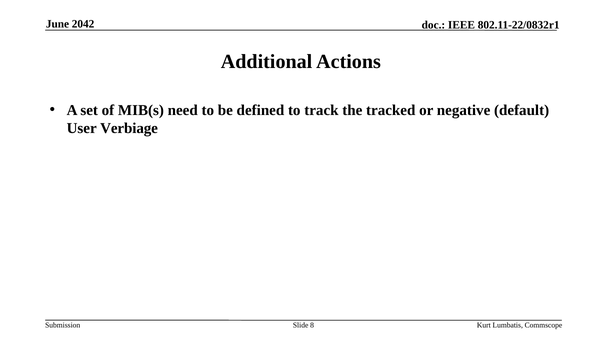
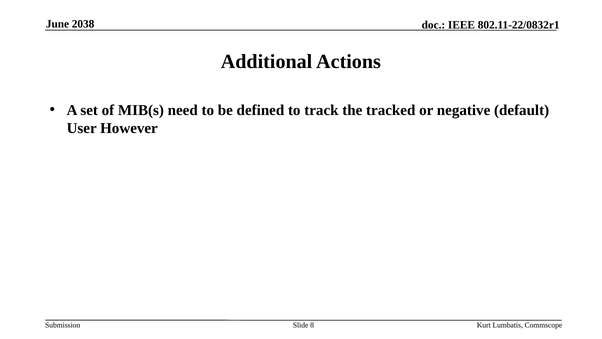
2042: 2042 -> 2038
Verbiage: Verbiage -> However
